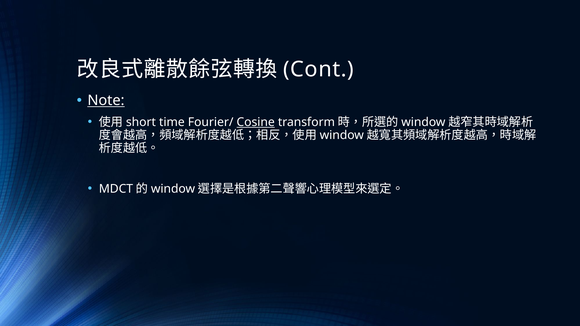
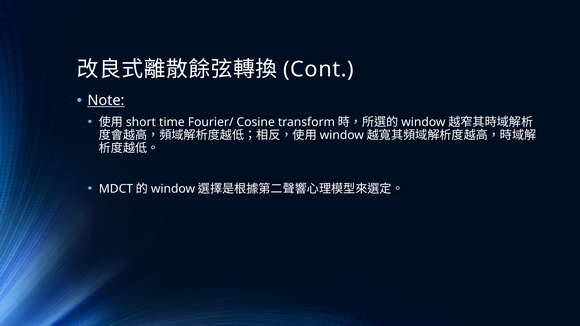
Cosine underline: present -> none
